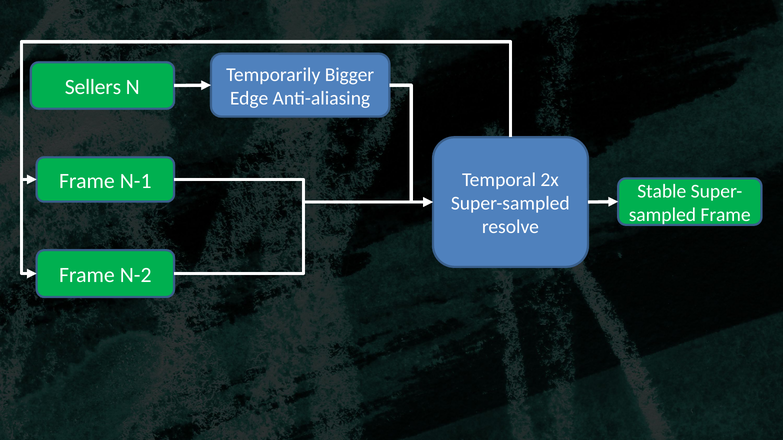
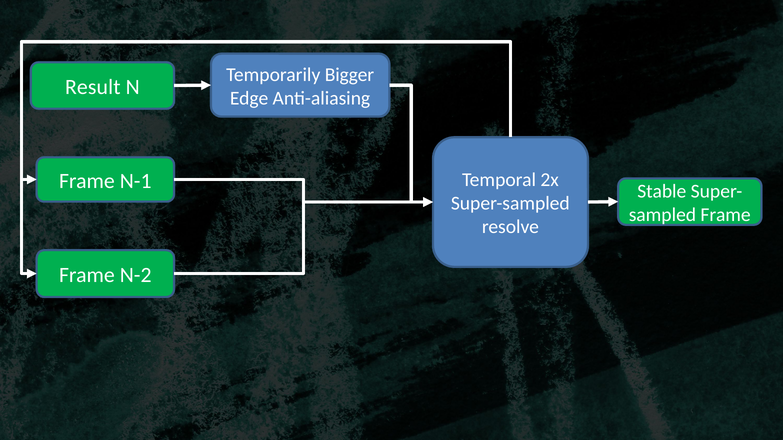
Sellers: Sellers -> Result
